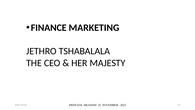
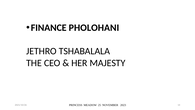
MARKETING: MARKETING -> PHOLOHANI
